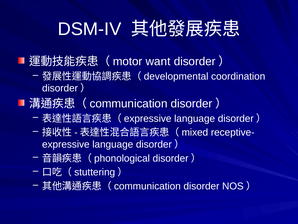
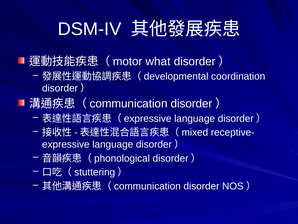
want: want -> what
